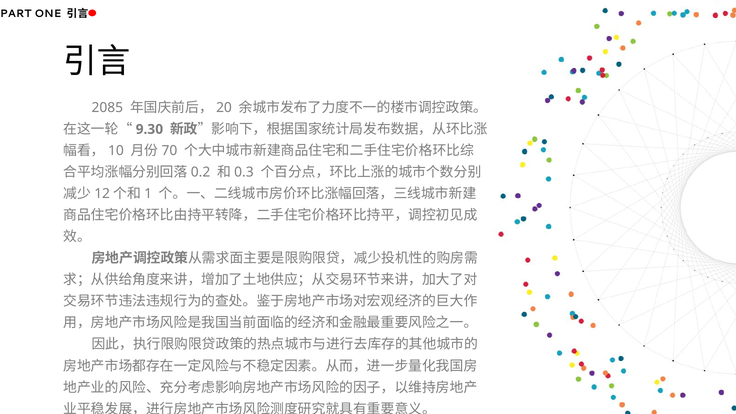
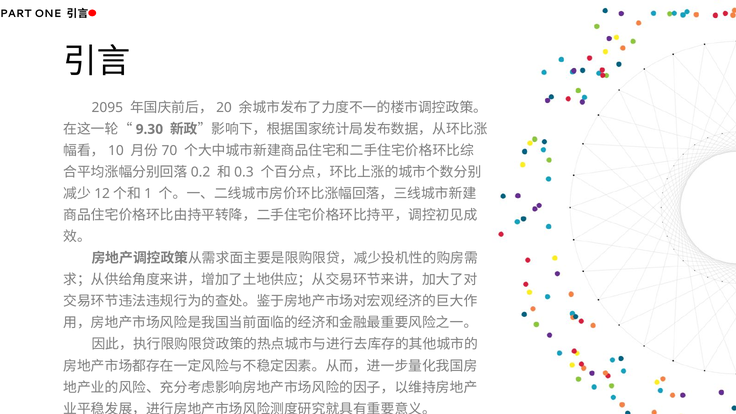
2085: 2085 -> 2095
